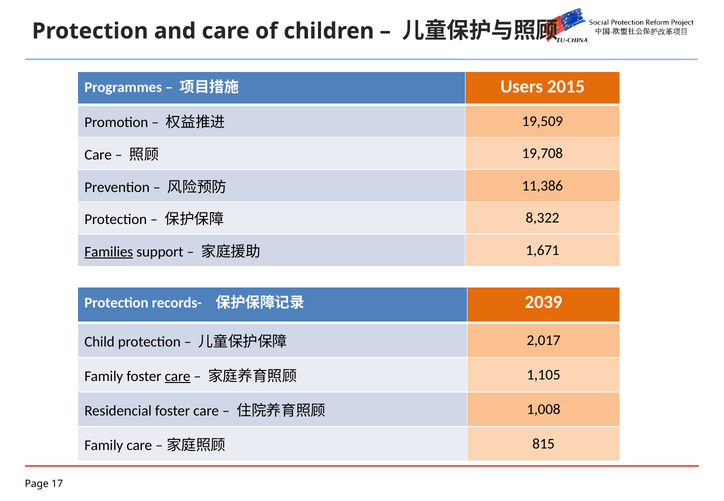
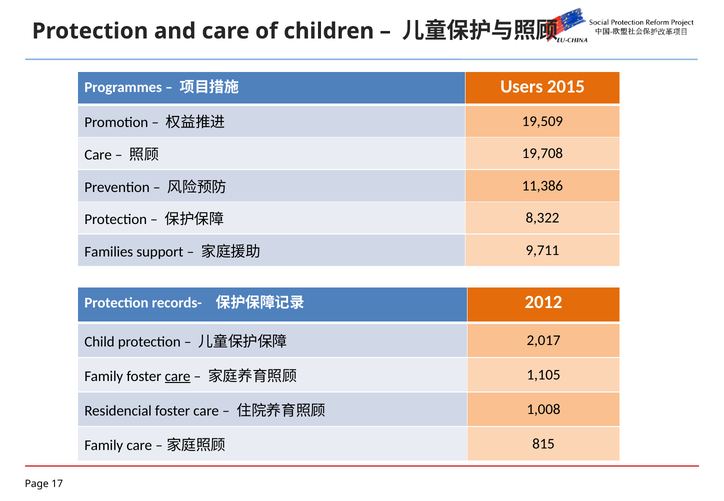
Families underline: present -> none
1,671: 1,671 -> 9,711
2039: 2039 -> 2012
